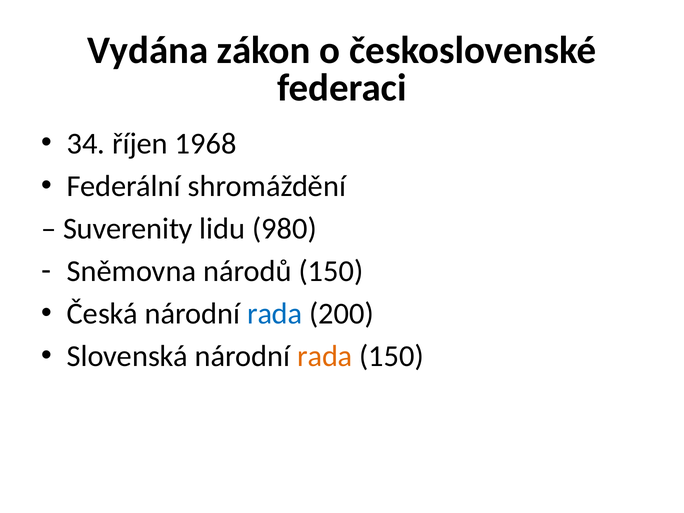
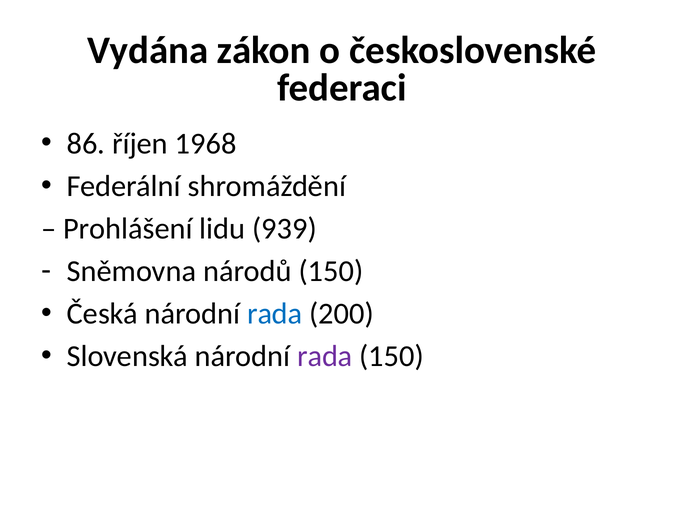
34: 34 -> 86
Suverenity: Suverenity -> Prohlášení
980: 980 -> 939
rada at (325, 356) colour: orange -> purple
